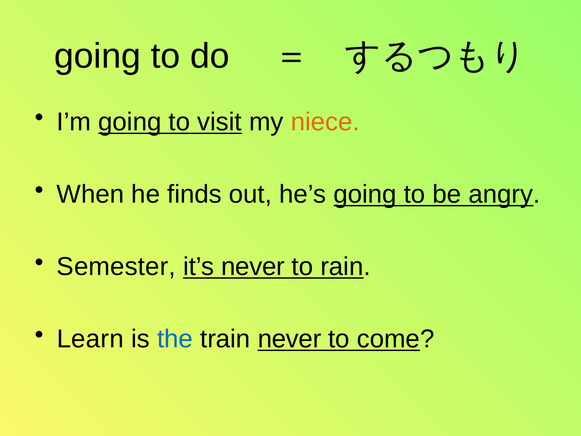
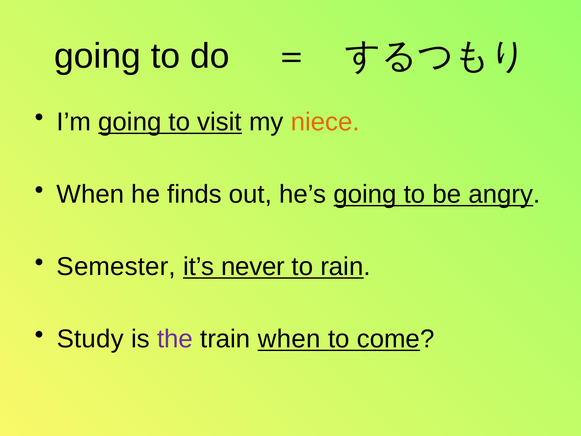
Learn: Learn -> Study
the colour: blue -> purple
train never: never -> when
